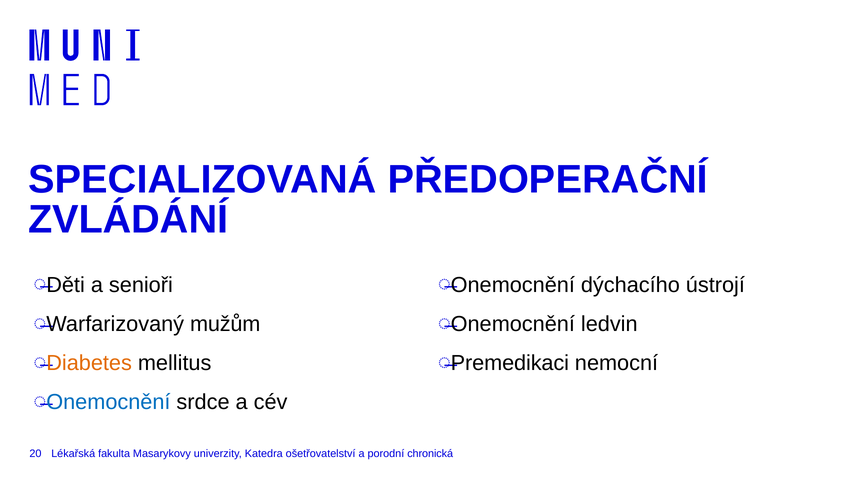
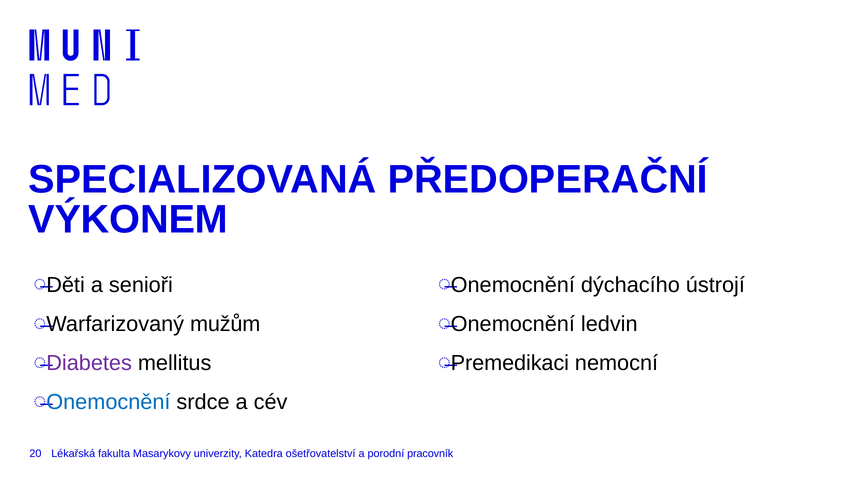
ZVLÁDÁNÍ: ZVLÁDÁNÍ -> VÝKONEM
Diabetes colour: orange -> purple
chronická: chronická -> pracovník
